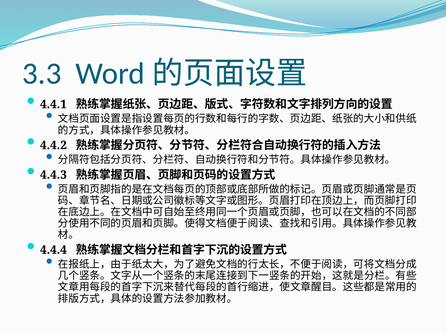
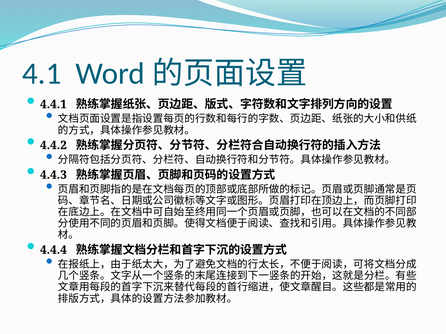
3.3: 3.3 -> 4.1
